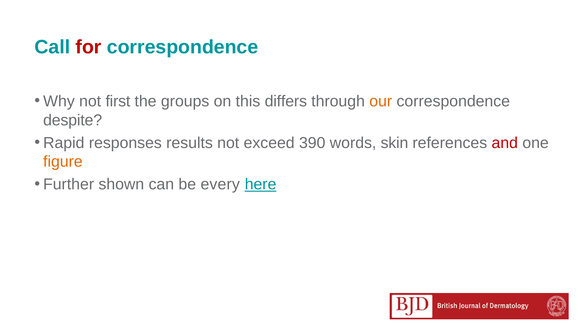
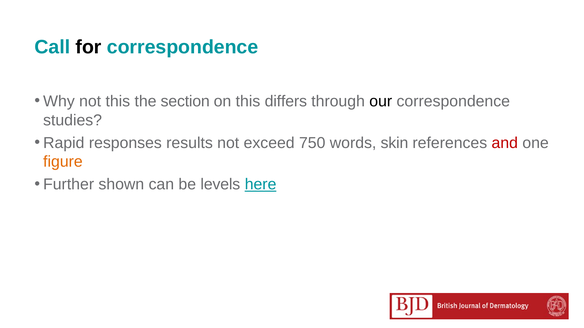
for colour: red -> black
not first: first -> this
groups: groups -> section
our colour: orange -> black
despite: despite -> studies
390: 390 -> 750
every: every -> levels
